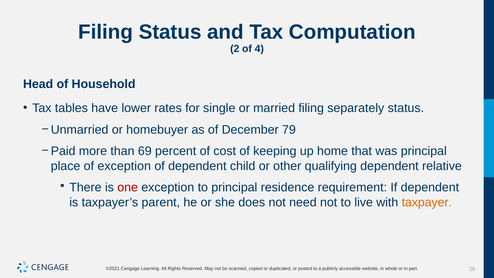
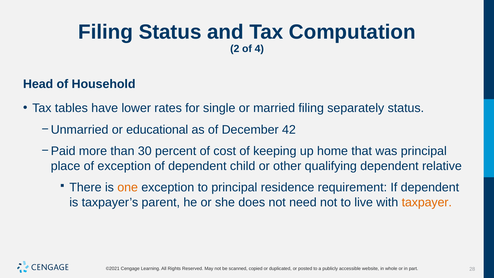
homebuyer: homebuyer -> educational
79: 79 -> 42
69: 69 -> 30
one colour: red -> orange
